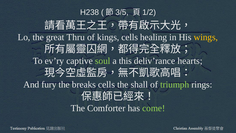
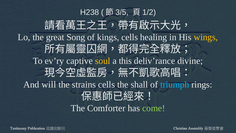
Thru: Thru -> Song
soul colour: light green -> yellow
hearts: hearts -> divine
fury: fury -> will
breaks: breaks -> strains
triumph colour: light green -> light blue
